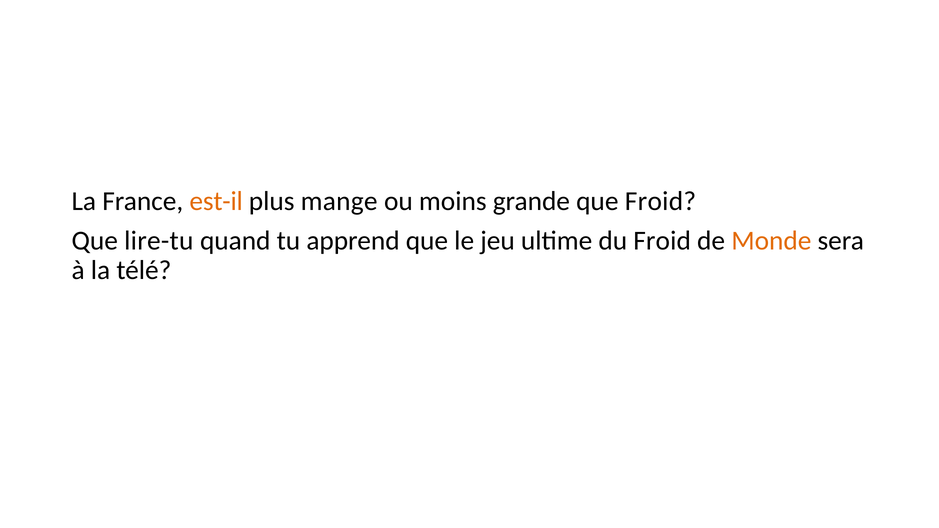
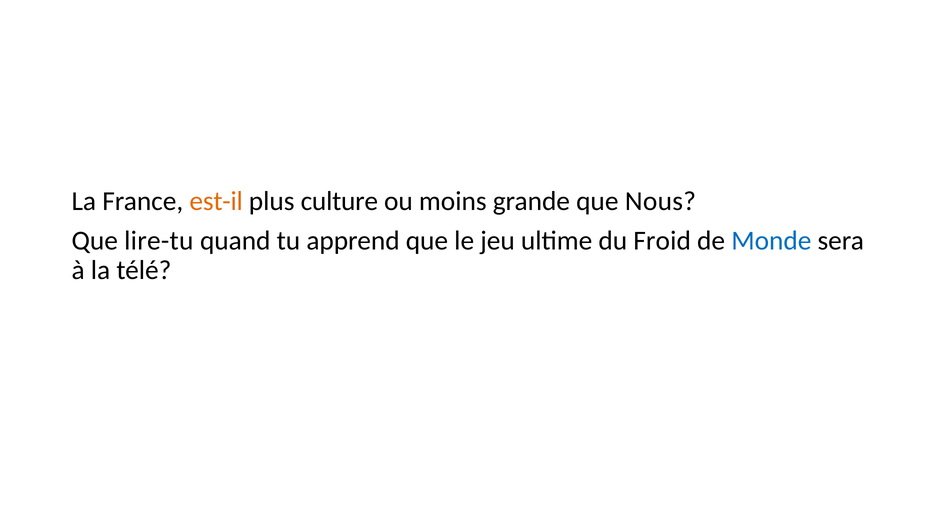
mange: mange -> culture
que Froid: Froid -> Nous
Monde colour: orange -> blue
